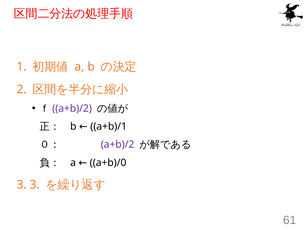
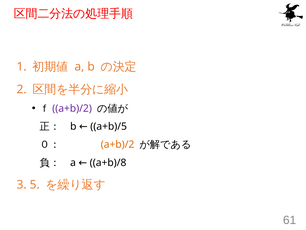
a+b)/1: a+b)/1 -> a+b)/5
a+b)/2 at (118, 144) colour: purple -> orange
a+b)/0: a+b)/0 -> a+b)/8
3 3: 3 -> 5
